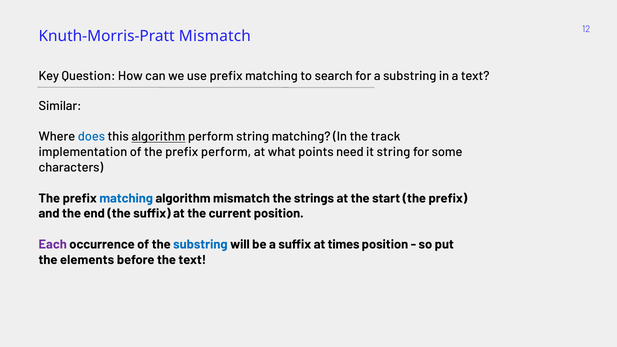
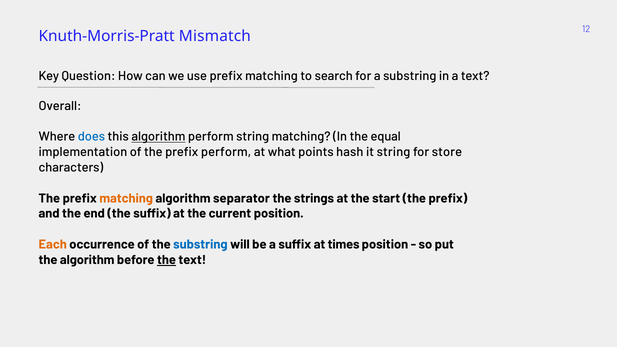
Similar: Similar -> Overall
track: track -> equal
need: need -> hash
some: some -> store
matching at (126, 198) colour: blue -> orange
algorithm mismatch: mismatch -> separator
Each colour: purple -> orange
the elements: elements -> algorithm
the at (166, 260) underline: none -> present
